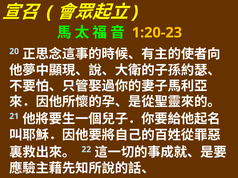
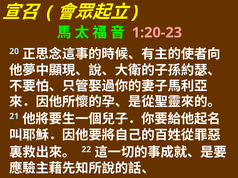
1:20-23 colour: yellow -> pink
